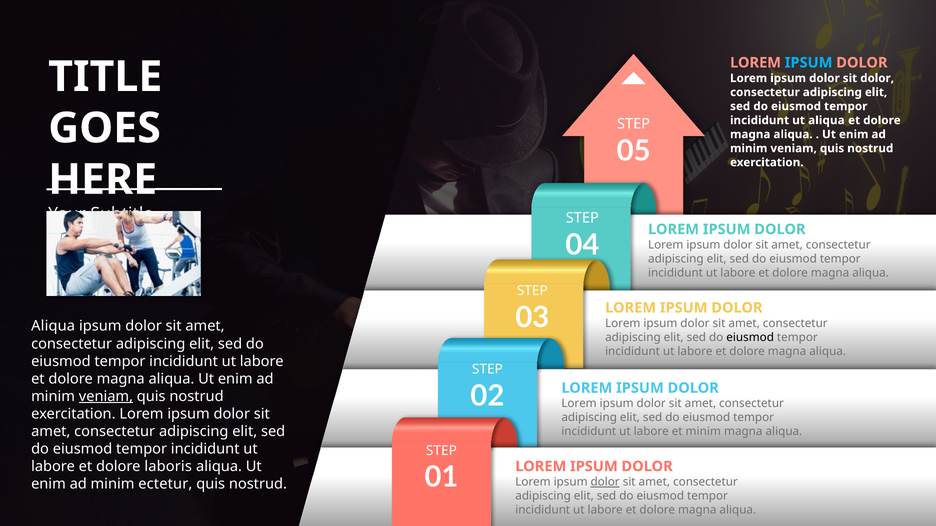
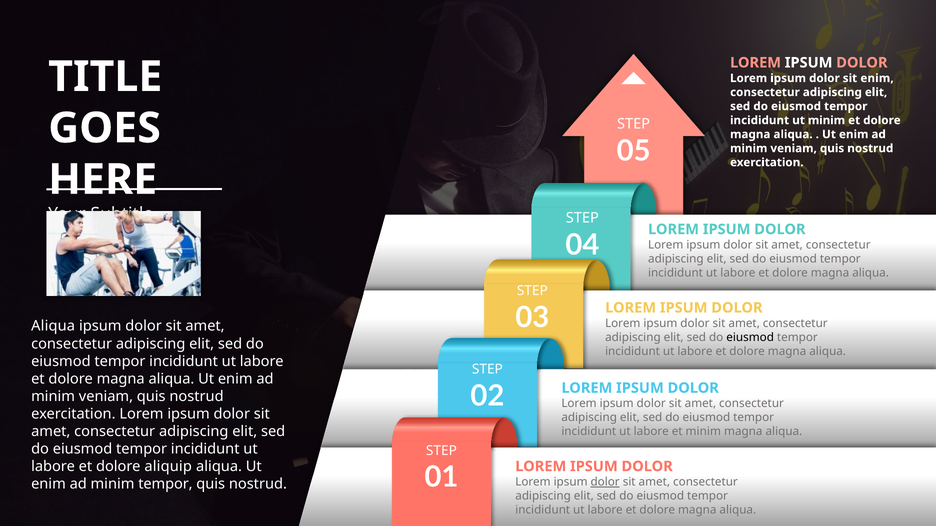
IPSUM at (809, 63) colour: light blue -> white
sit dolor: dolor -> enim
ut aliqua: aliqua -> minim
veniam at (106, 397) underline: present -> none
laboris: laboris -> aliquip
minim ectetur: ectetur -> tempor
